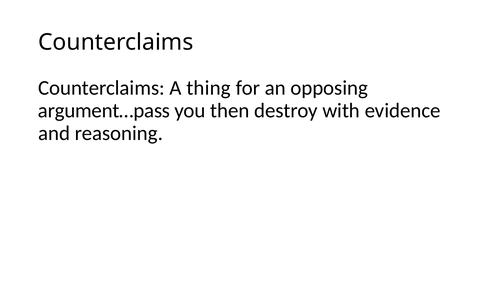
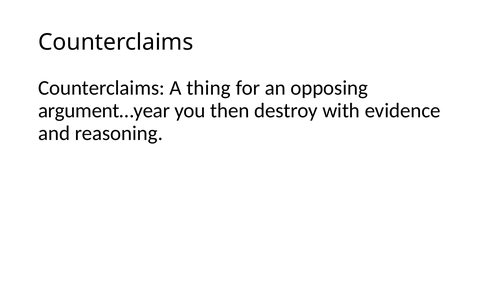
argument…pass: argument…pass -> argument…year
